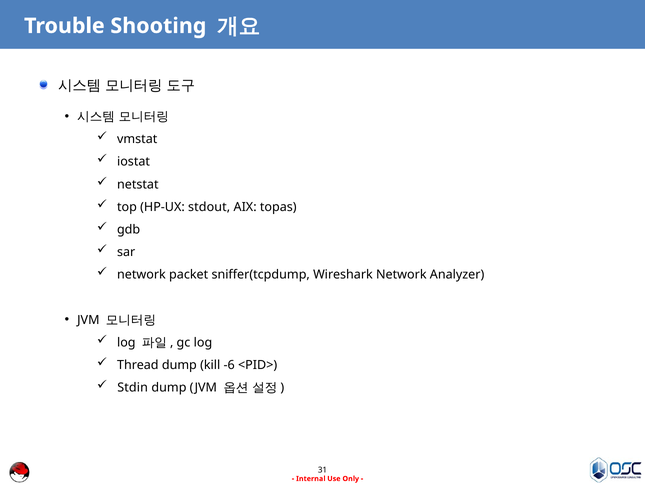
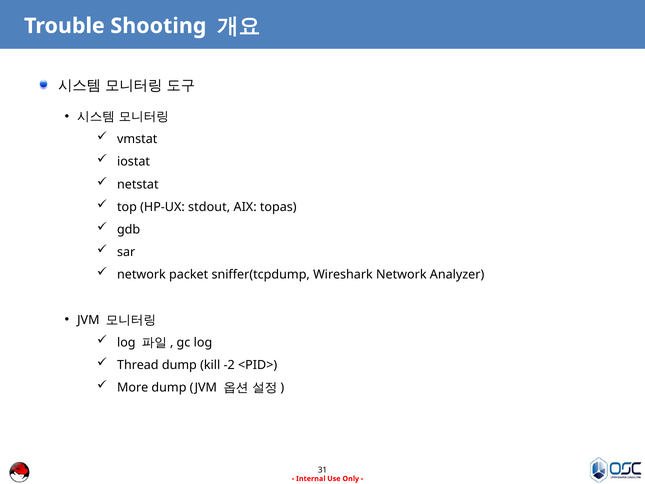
-6: -6 -> -2
Stdin: Stdin -> More
